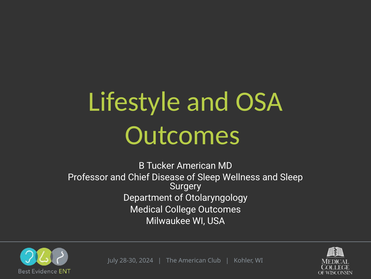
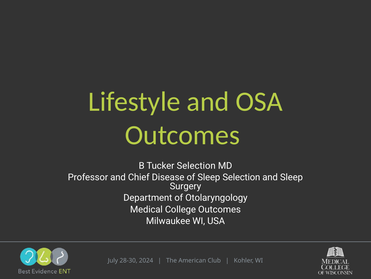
Tucker American: American -> Selection
Sleep Wellness: Wellness -> Selection
